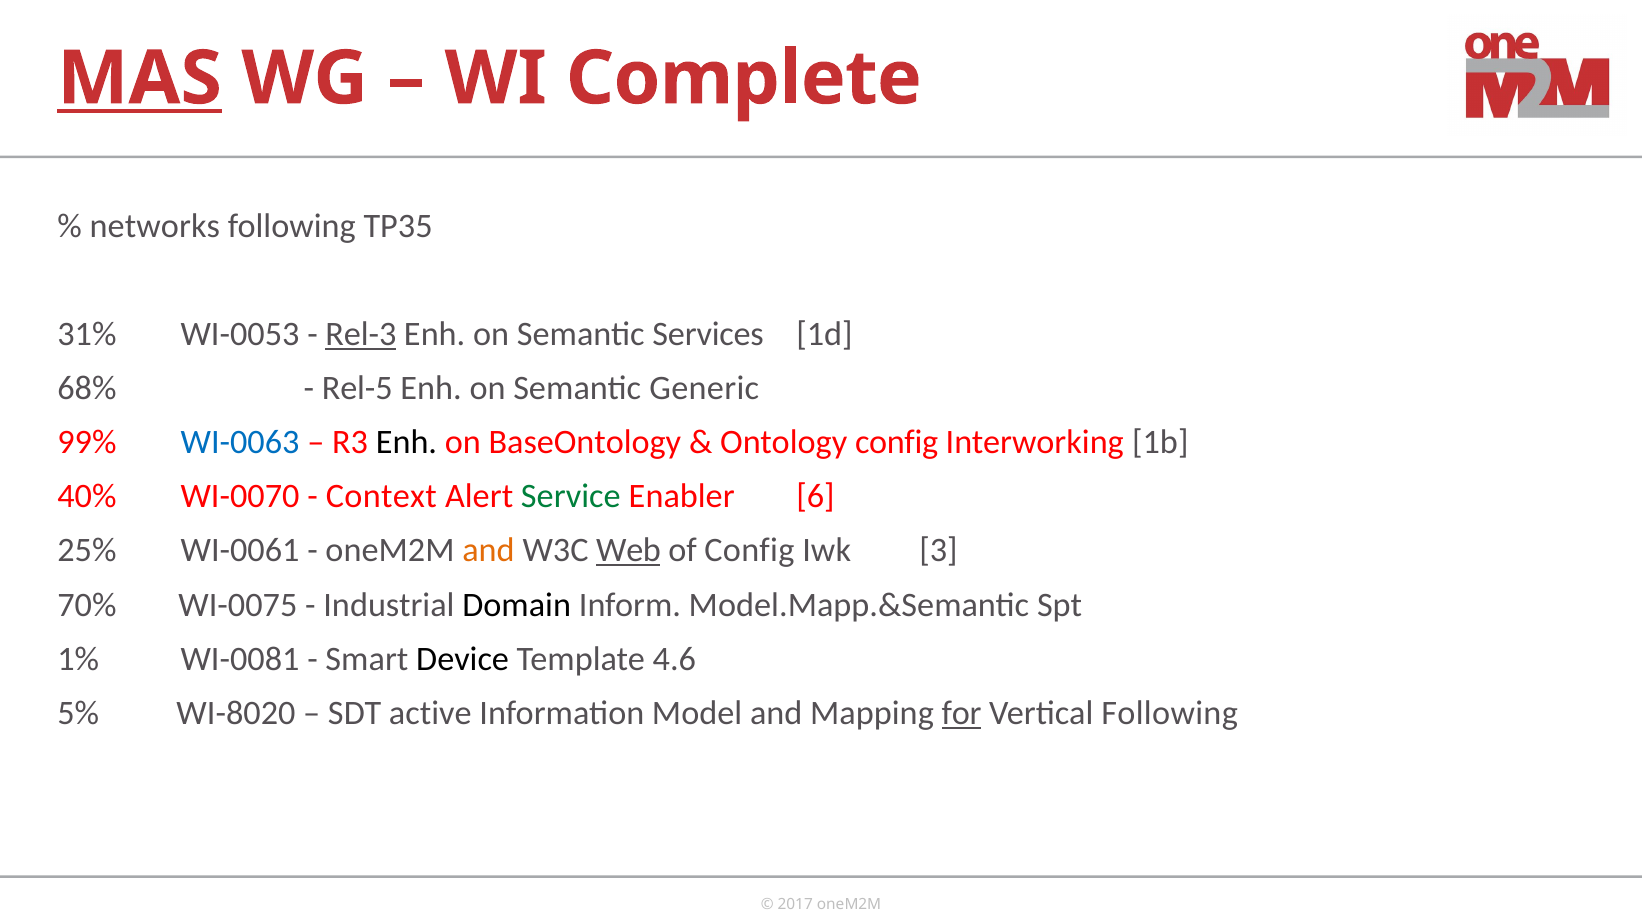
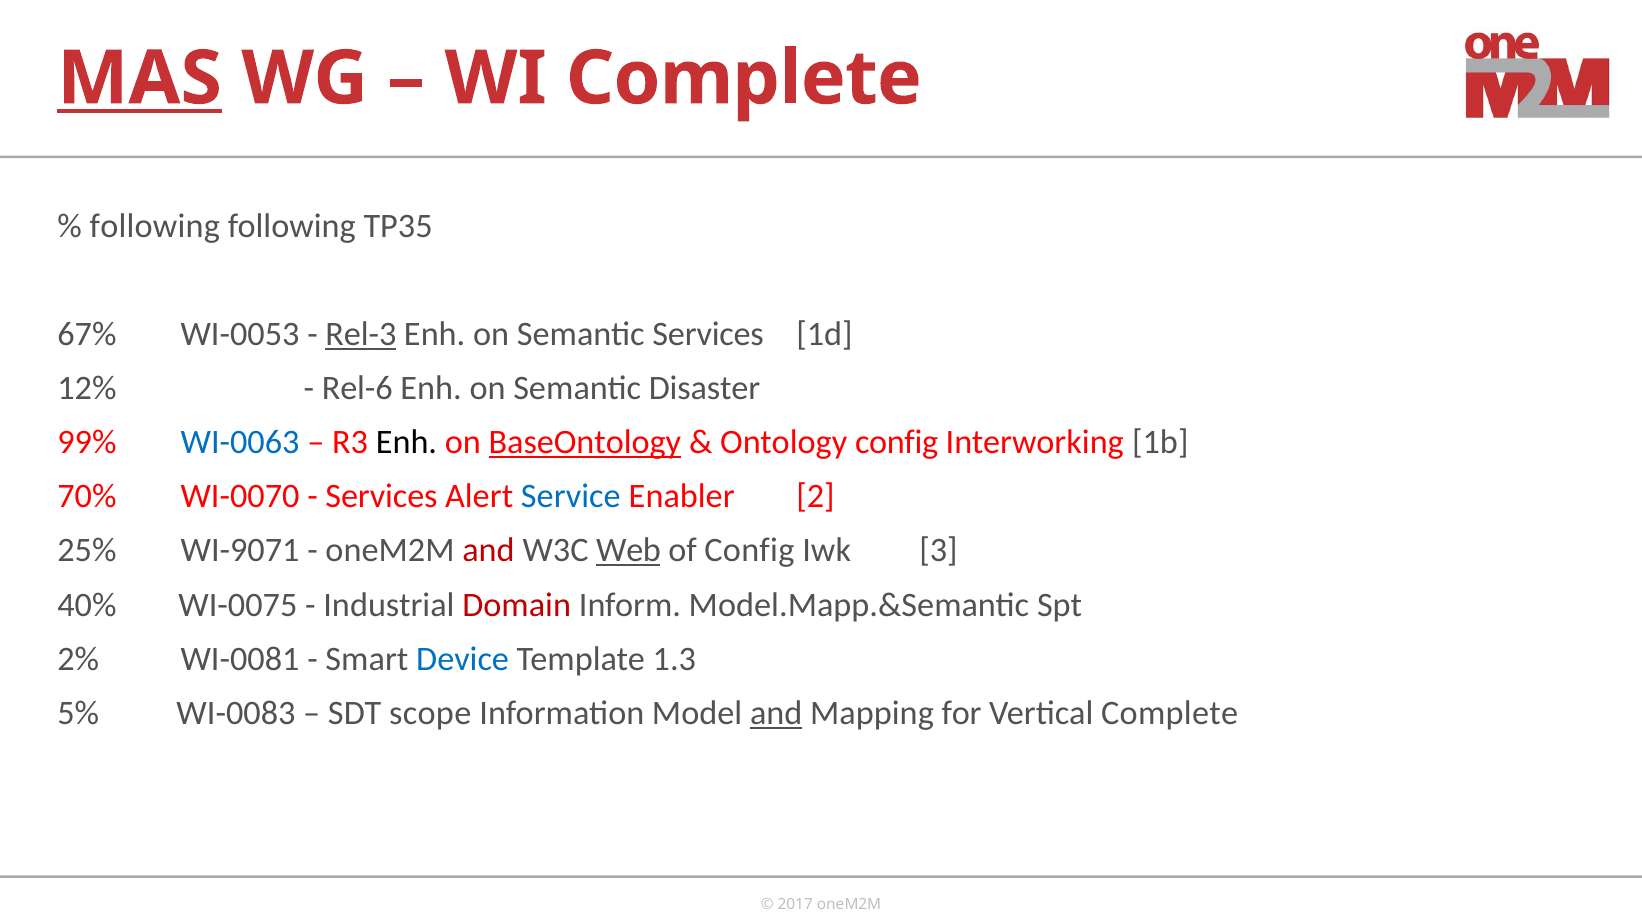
networks at (155, 226): networks -> following
31%: 31% -> 67%
68%: 68% -> 12%
Rel-5: Rel-5 -> Rel-6
Generic: Generic -> Disaster
BaseOntology underline: none -> present
40%: 40% -> 70%
Context at (381, 496): Context -> Services
Service colour: green -> blue
6: 6 -> 2
WI-0061: WI-0061 -> WI-9071
and at (488, 550) colour: orange -> red
70%: 70% -> 40%
Domain colour: black -> red
1%: 1% -> 2%
Device colour: black -> blue
4.6: 4.6 -> 1.3
WI-8020: WI-8020 -> WI-0083
active: active -> scope
and at (776, 713) underline: none -> present
for underline: present -> none
Vertical Following: Following -> Complete
